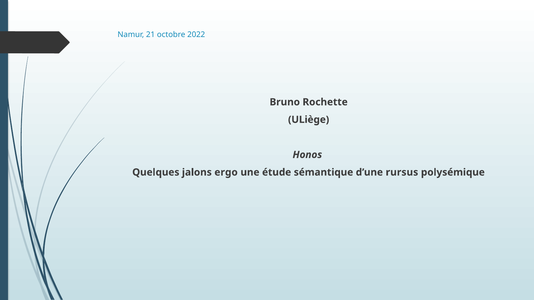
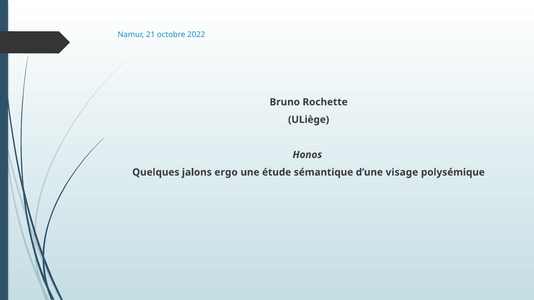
rursus: rursus -> visage
